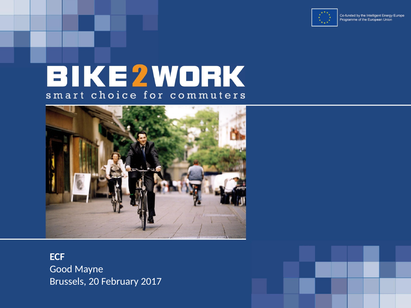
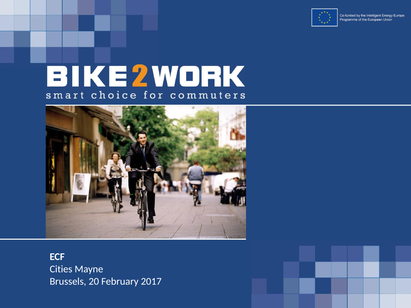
Good: Good -> Cities
